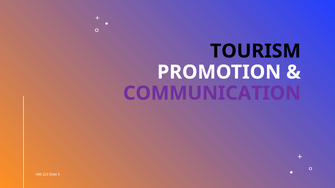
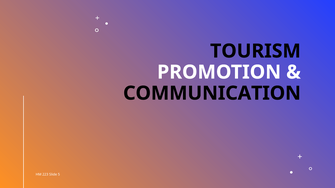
COMMUNICATION colour: purple -> black
